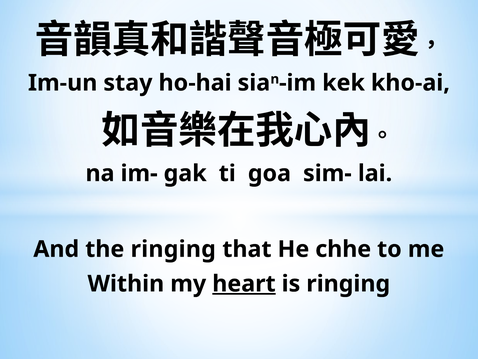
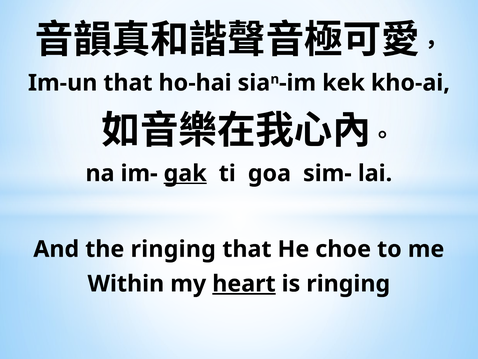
Im-un stay: stay -> that
gak underline: none -> present
chhe: chhe -> choe
